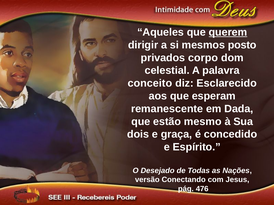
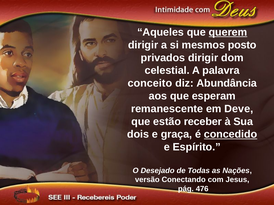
privados corpo: corpo -> dirigir
Esclarecido: Esclarecido -> Abundância
Dada: Dada -> Deve
mesmo: mesmo -> receber
concedido underline: none -> present
